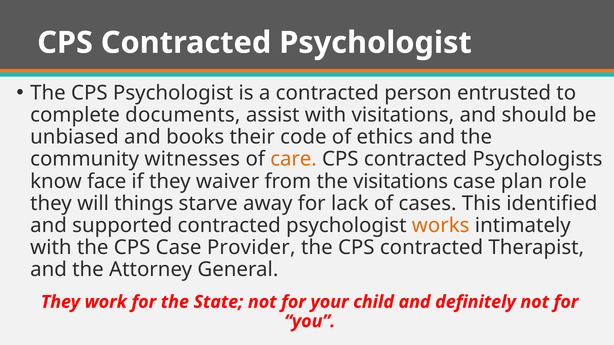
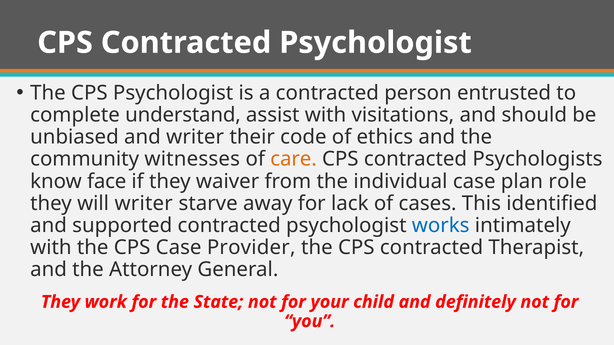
documents: documents -> understand
and books: books -> writer
the visitations: visitations -> individual
will things: things -> writer
works colour: orange -> blue
